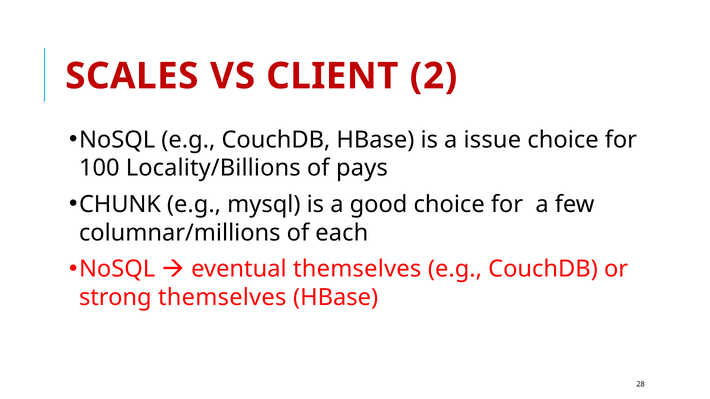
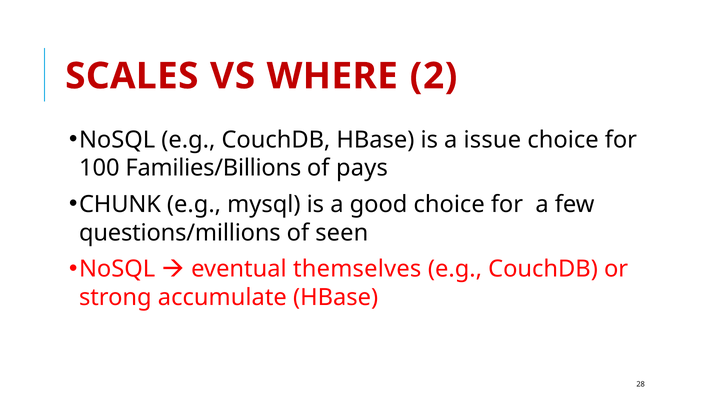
CLIENT: CLIENT -> WHERE
Locality/Billions: Locality/Billions -> Families/Billions
columnar/millions: columnar/millions -> questions/millions
each: each -> seen
strong themselves: themselves -> accumulate
